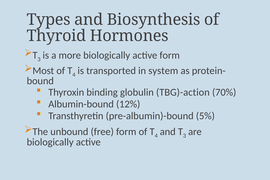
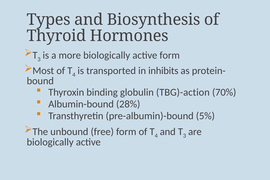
system: system -> inhibits
12%: 12% -> 28%
